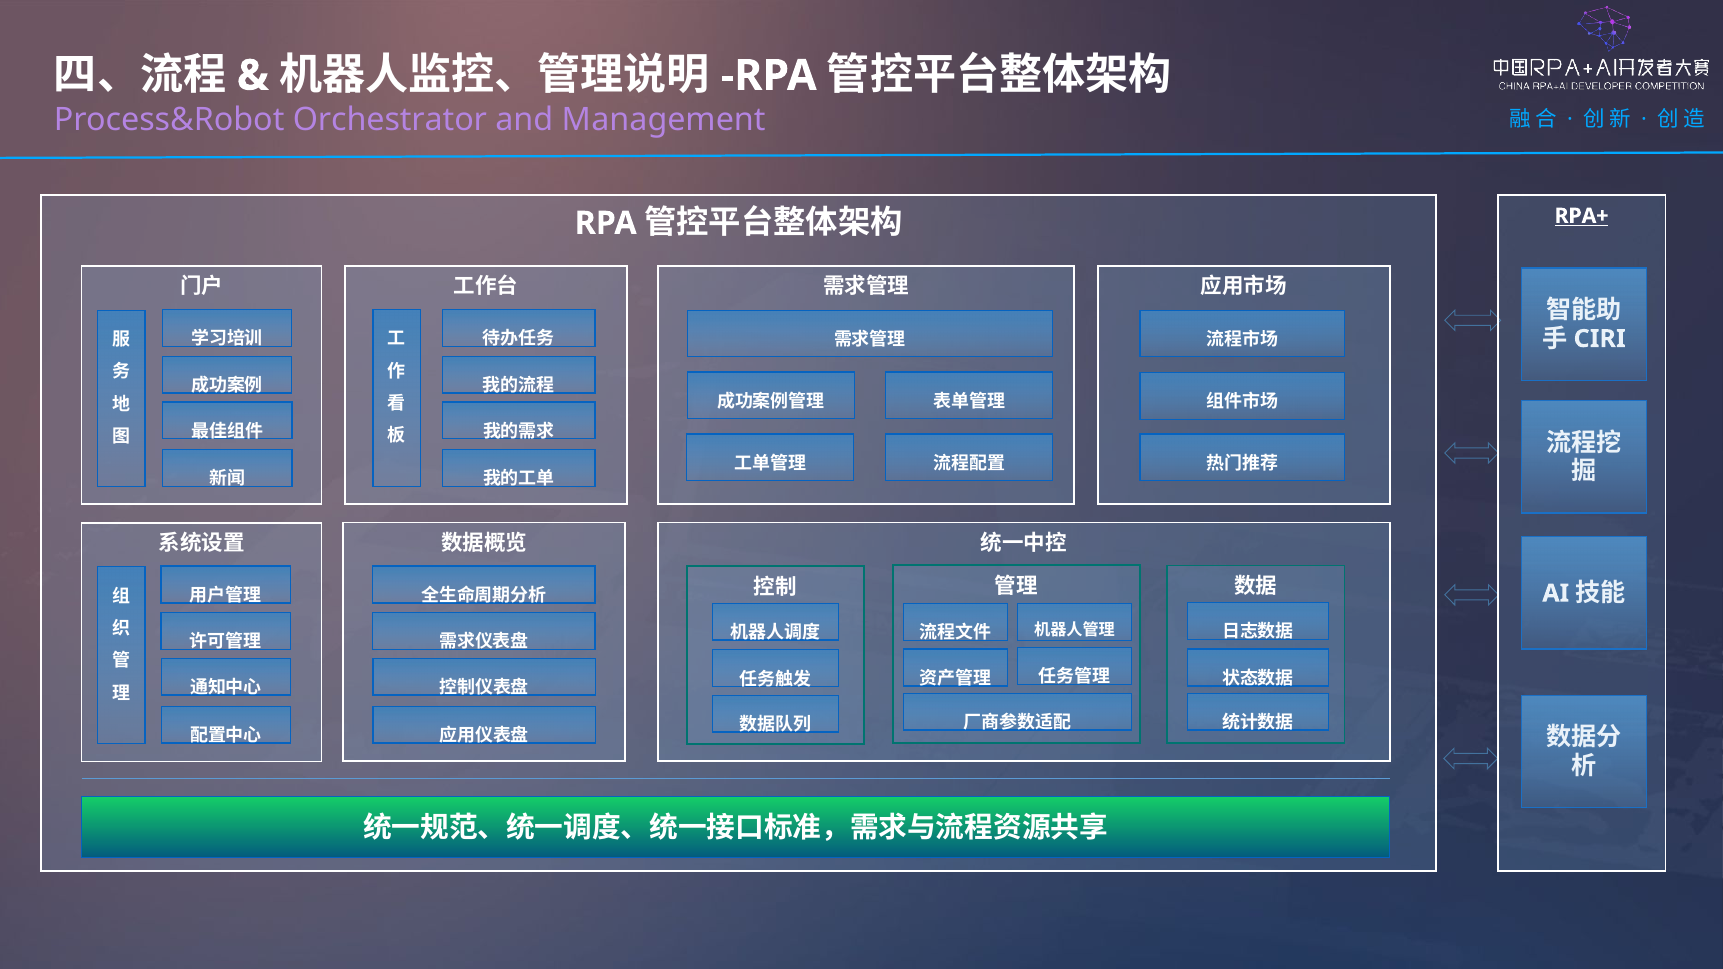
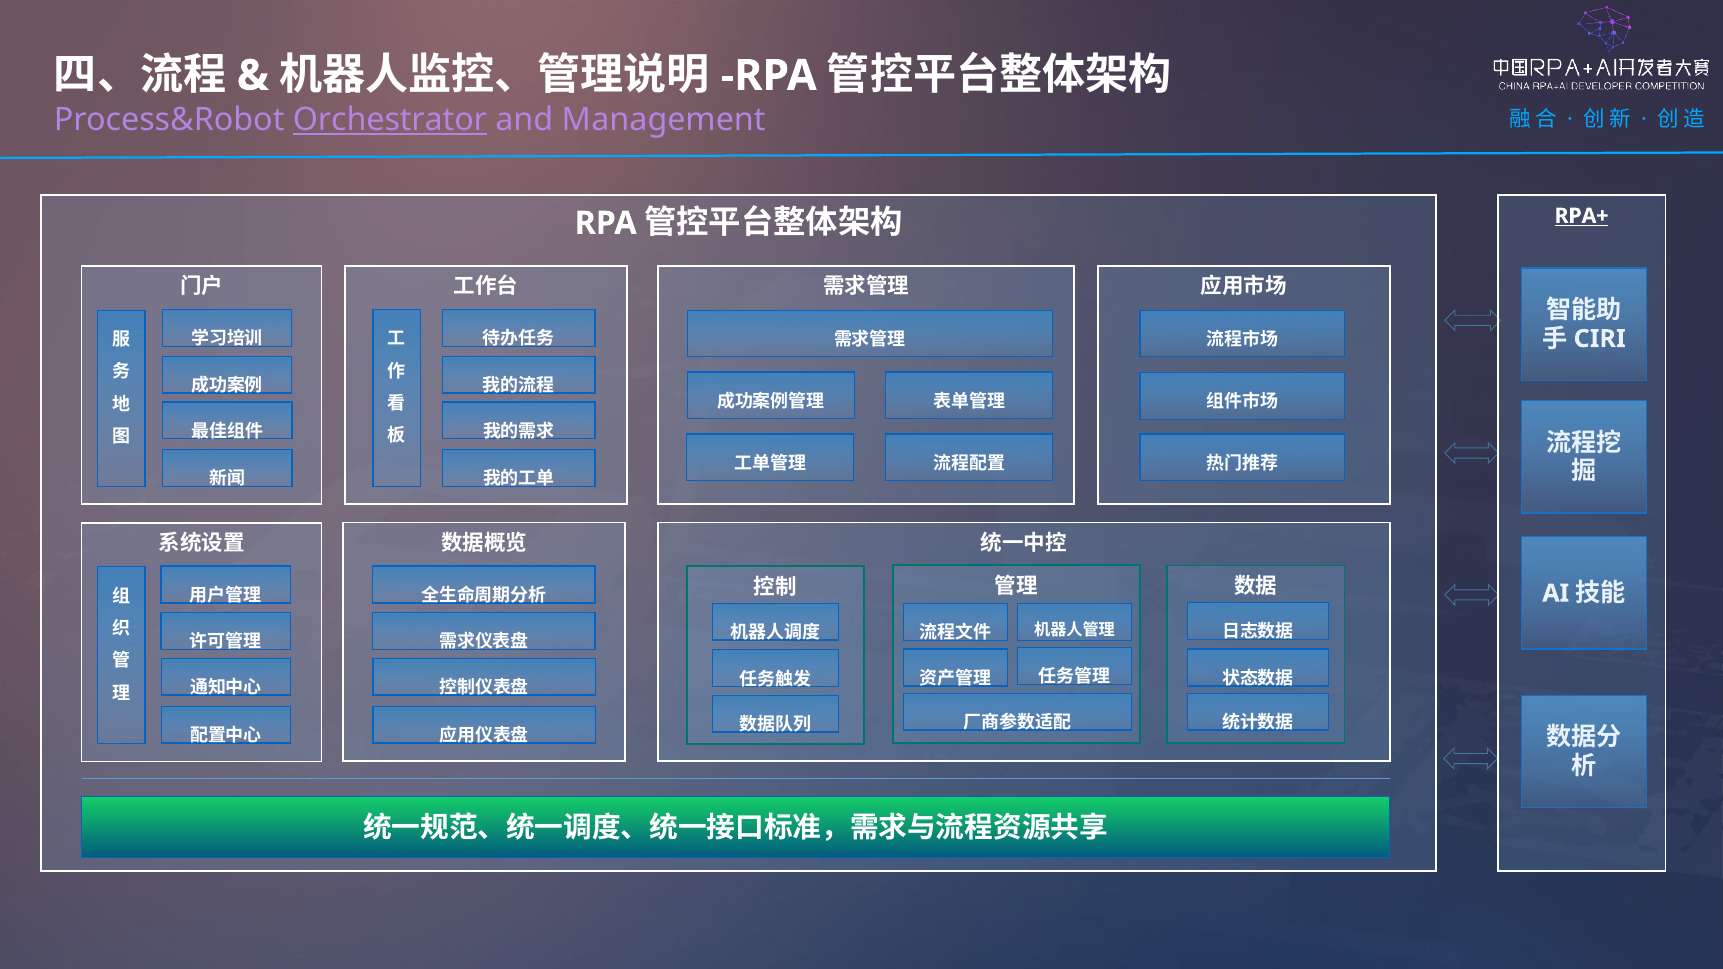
Orchestrator underline: none -> present
